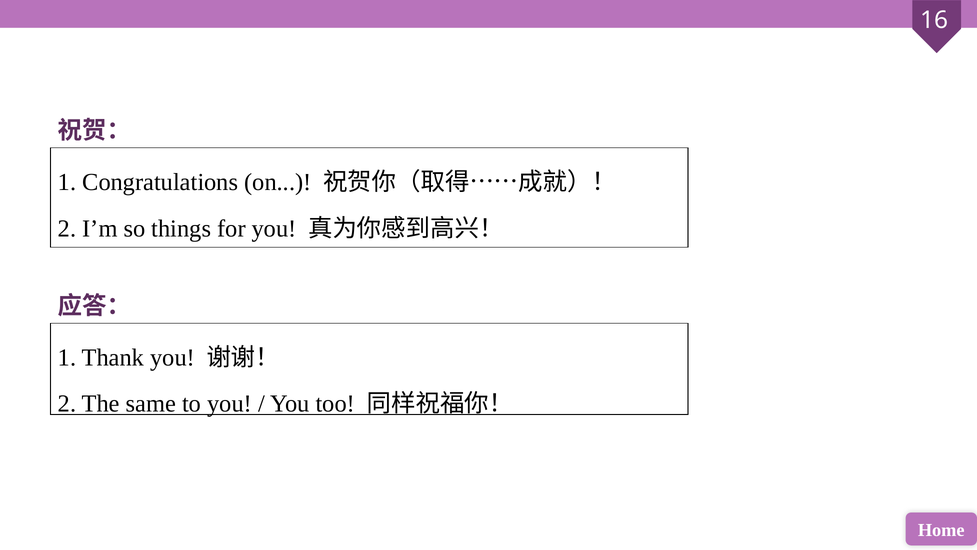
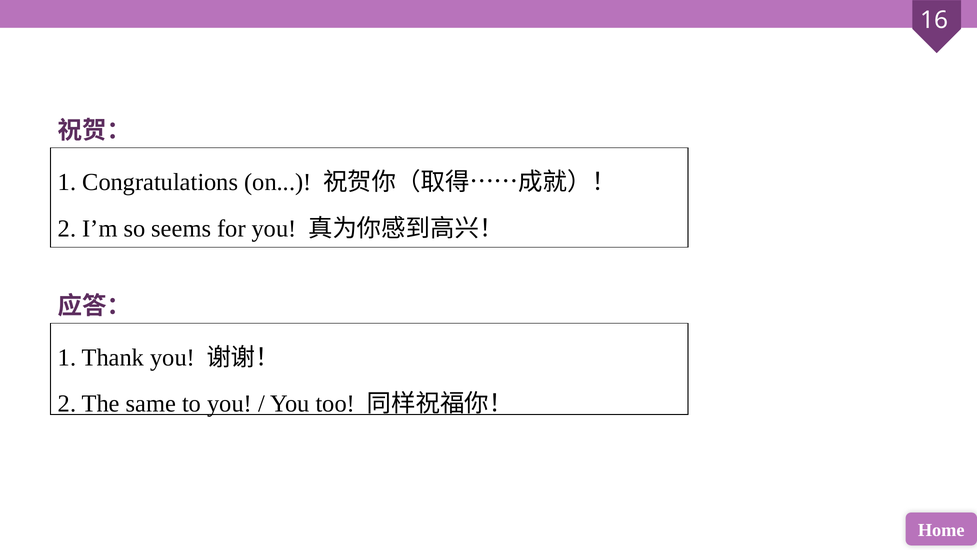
things: things -> seems
